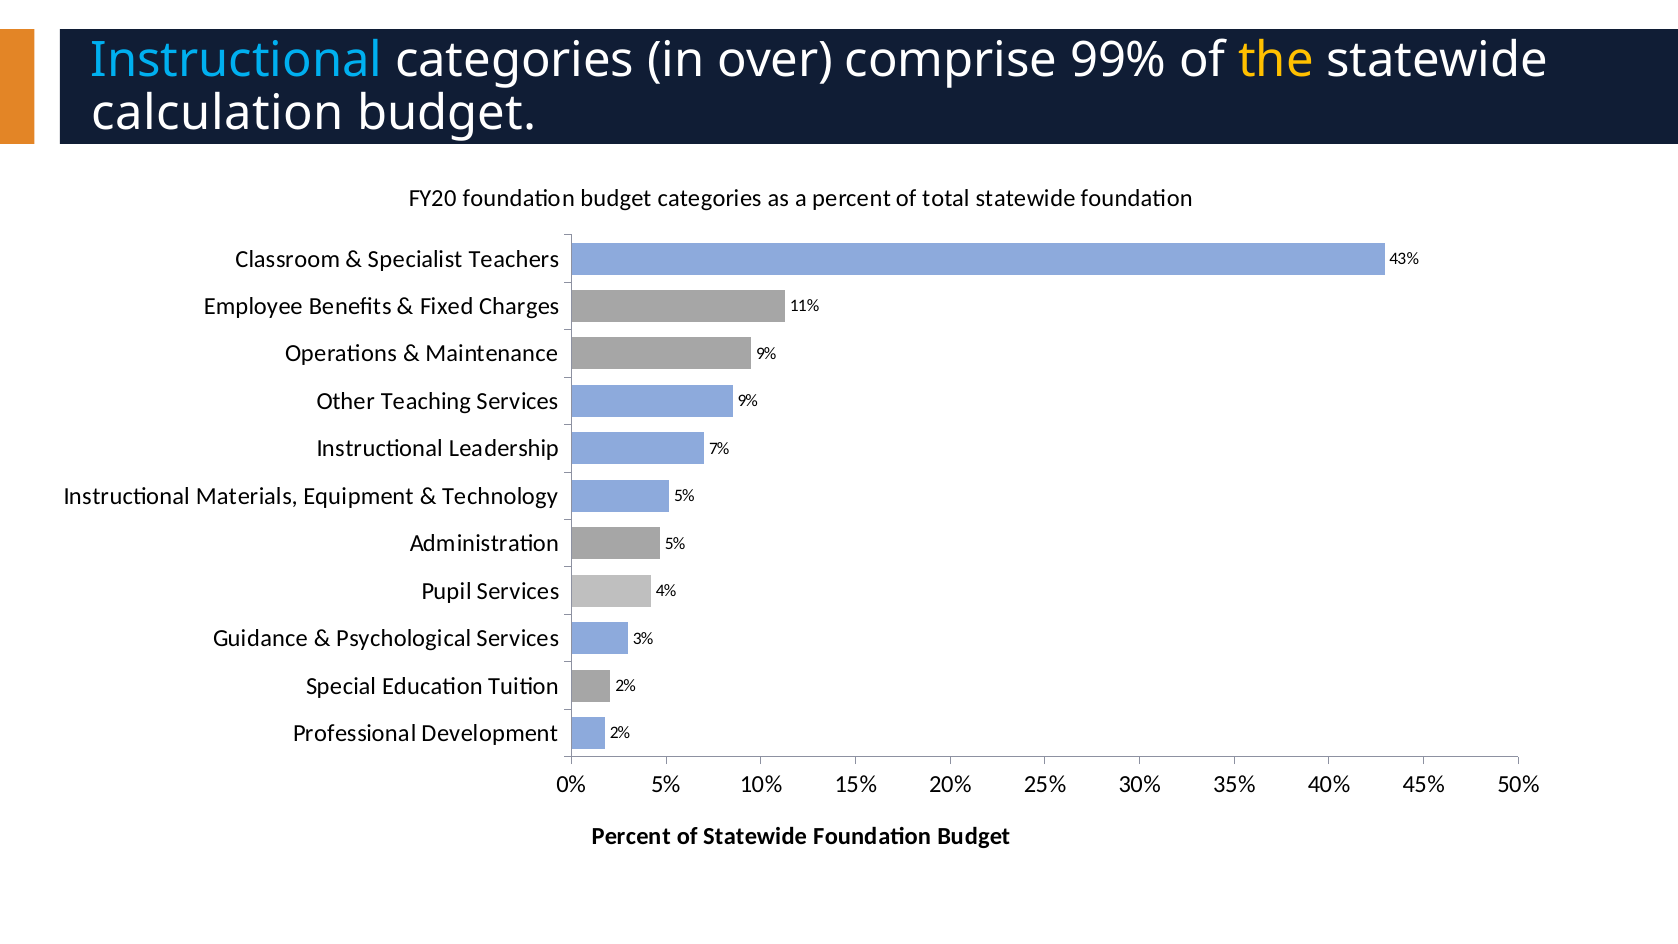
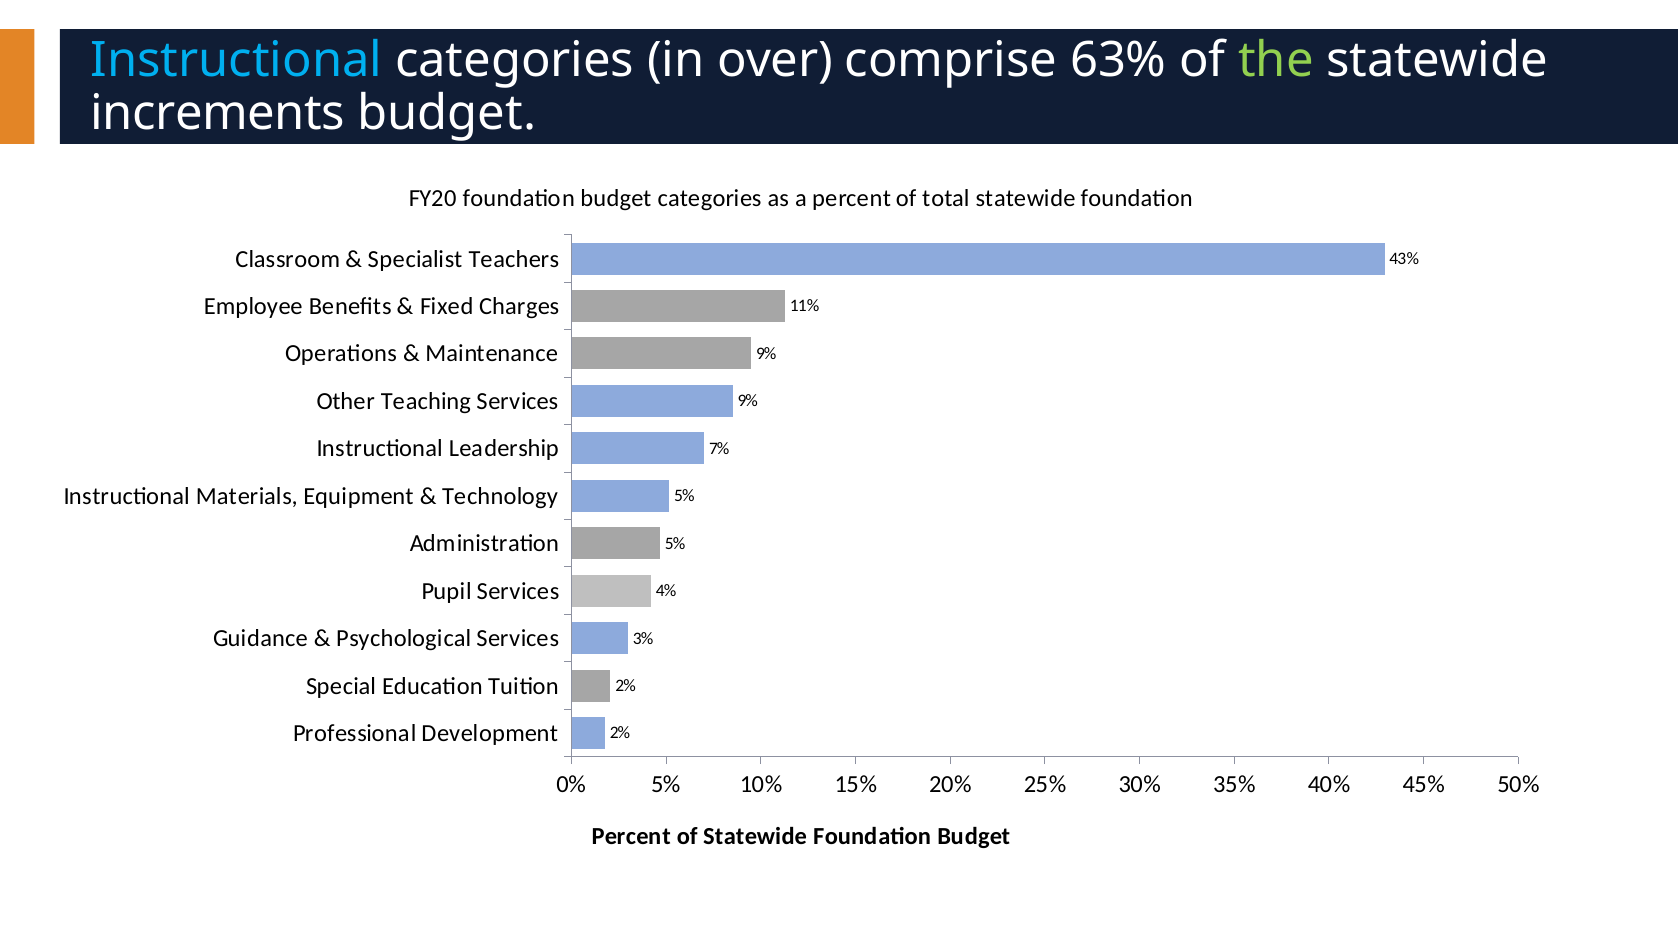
99%: 99% -> 63%
the colour: yellow -> light green
calculation: calculation -> increments
